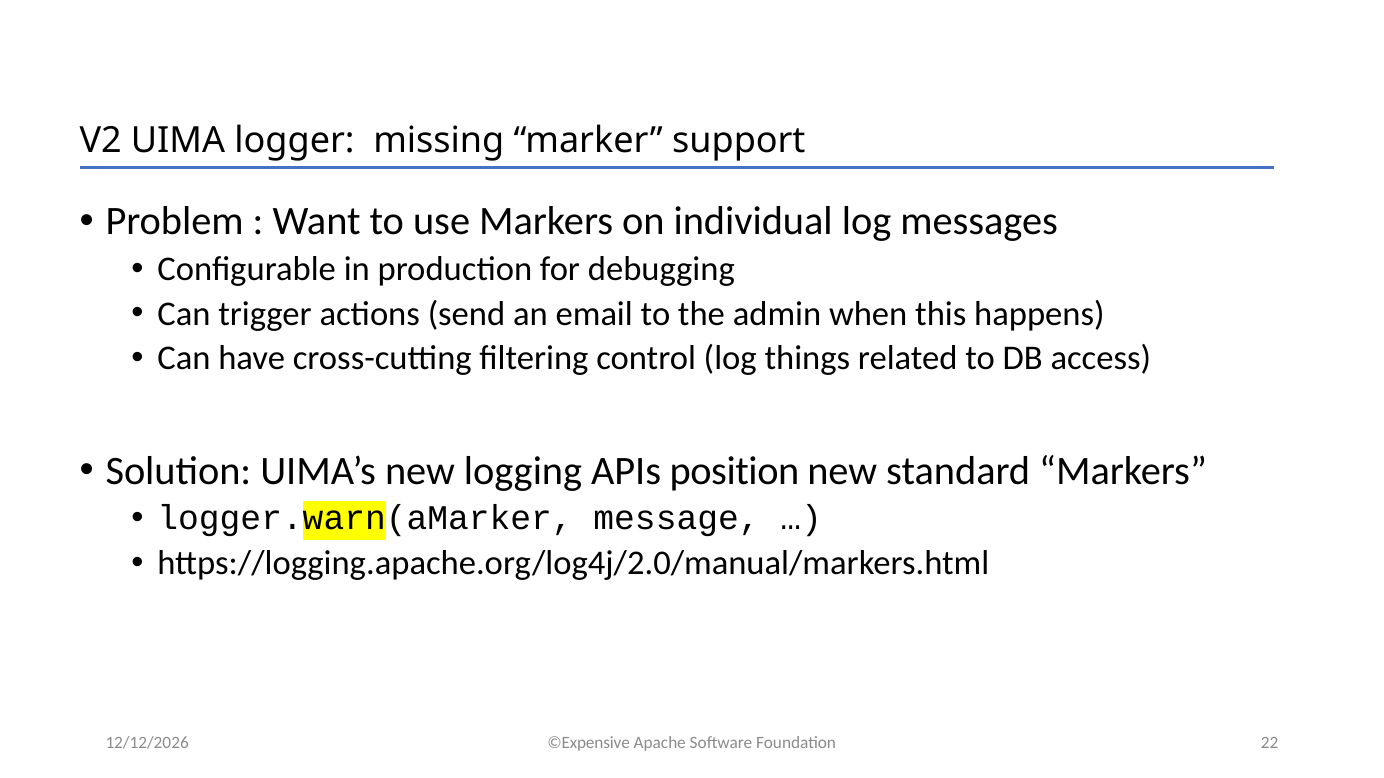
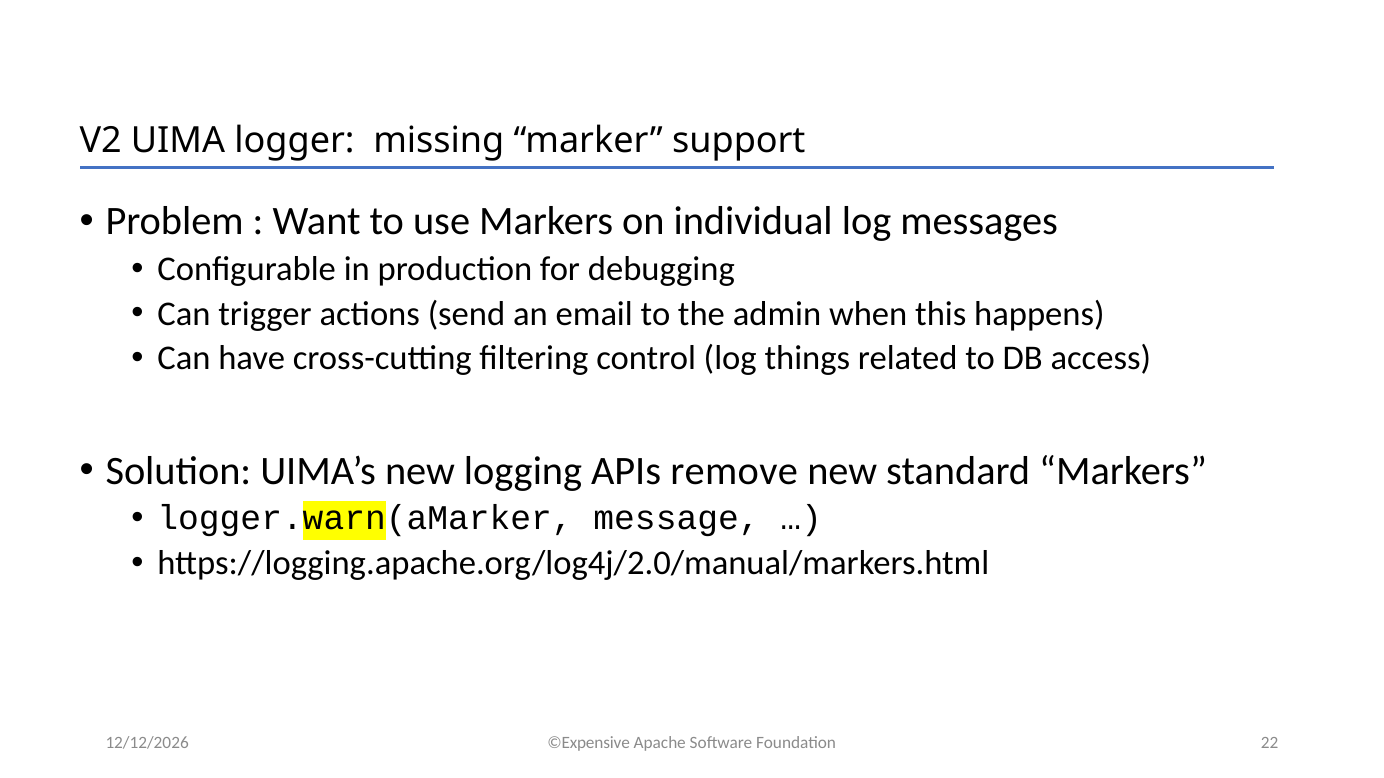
position: position -> remove
